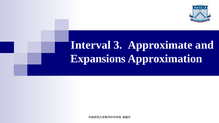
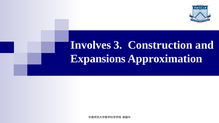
Interval: Interval -> Involves
Approximate: Approximate -> Construction
